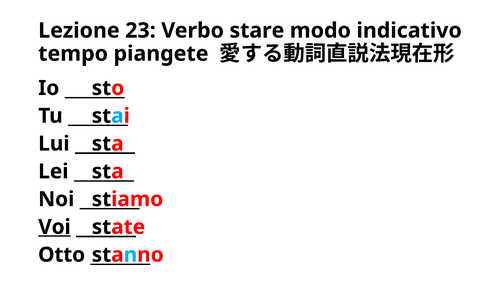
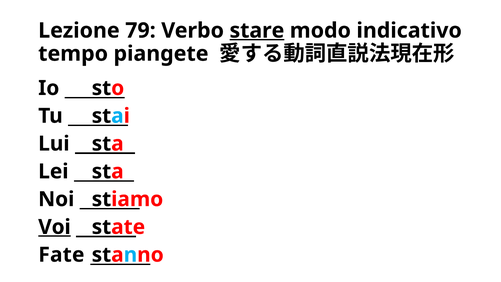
23: 23 -> 79
stare underline: none -> present
Otto: Otto -> Fate
